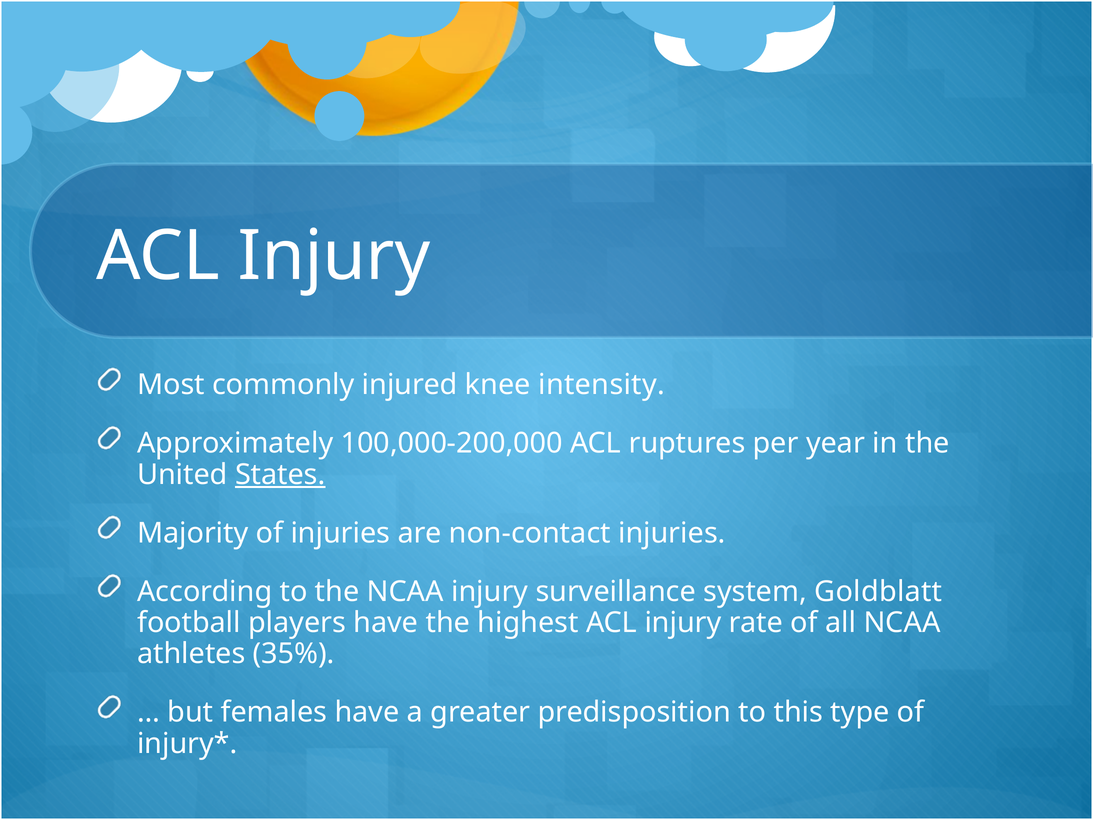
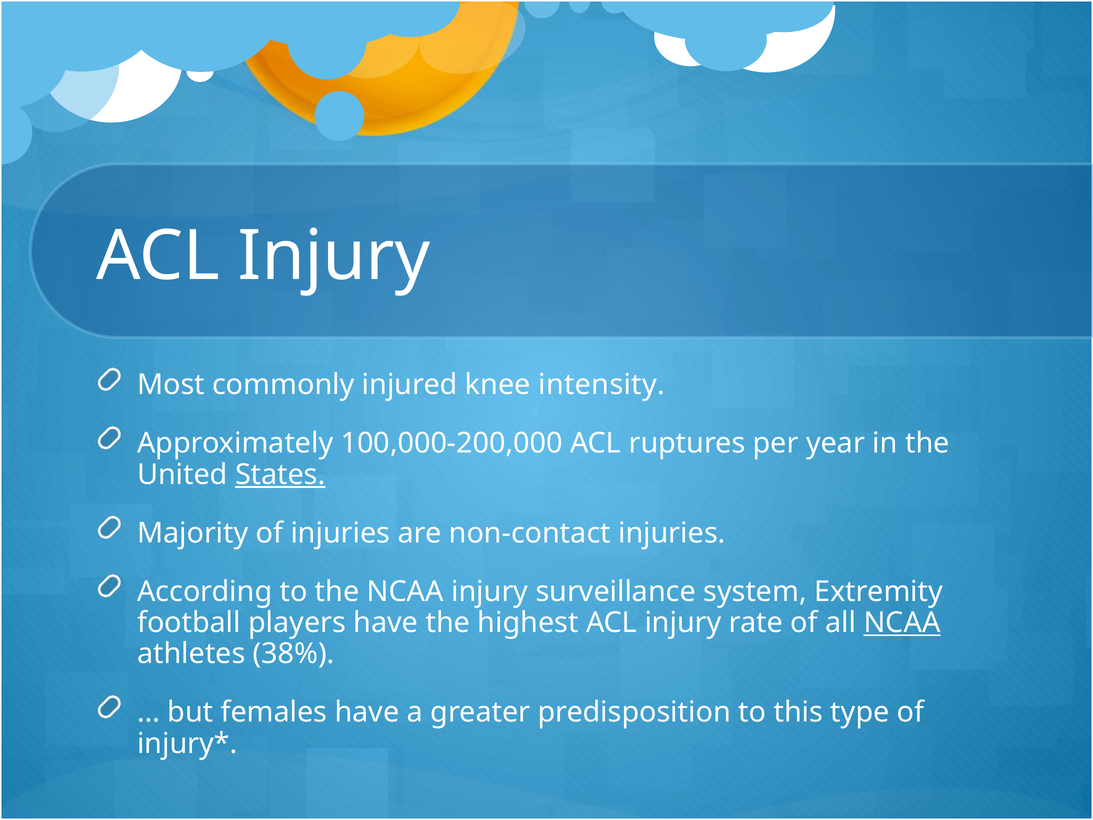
Goldblatt: Goldblatt -> Extremity
NCAA at (902, 623) underline: none -> present
35%: 35% -> 38%
